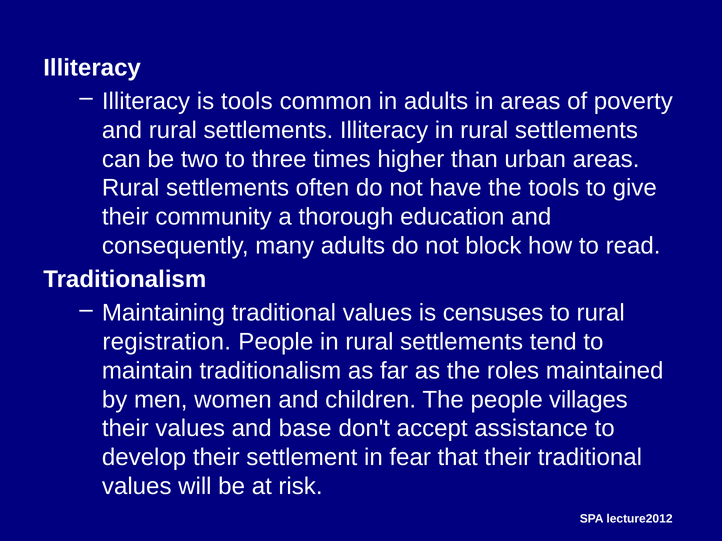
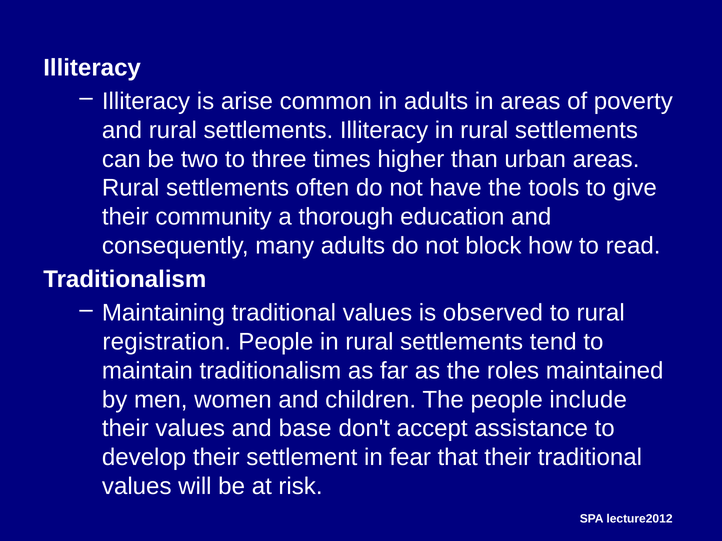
is tools: tools -> arise
censuses: censuses -> observed
villages: villages -> include
